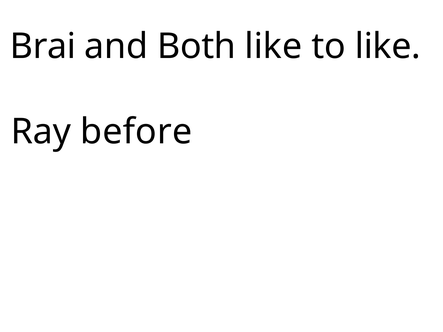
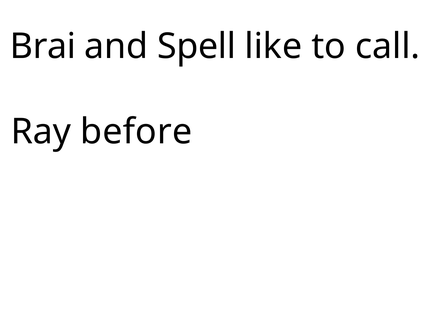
Both: Both -> Spell
to like: like -> call
